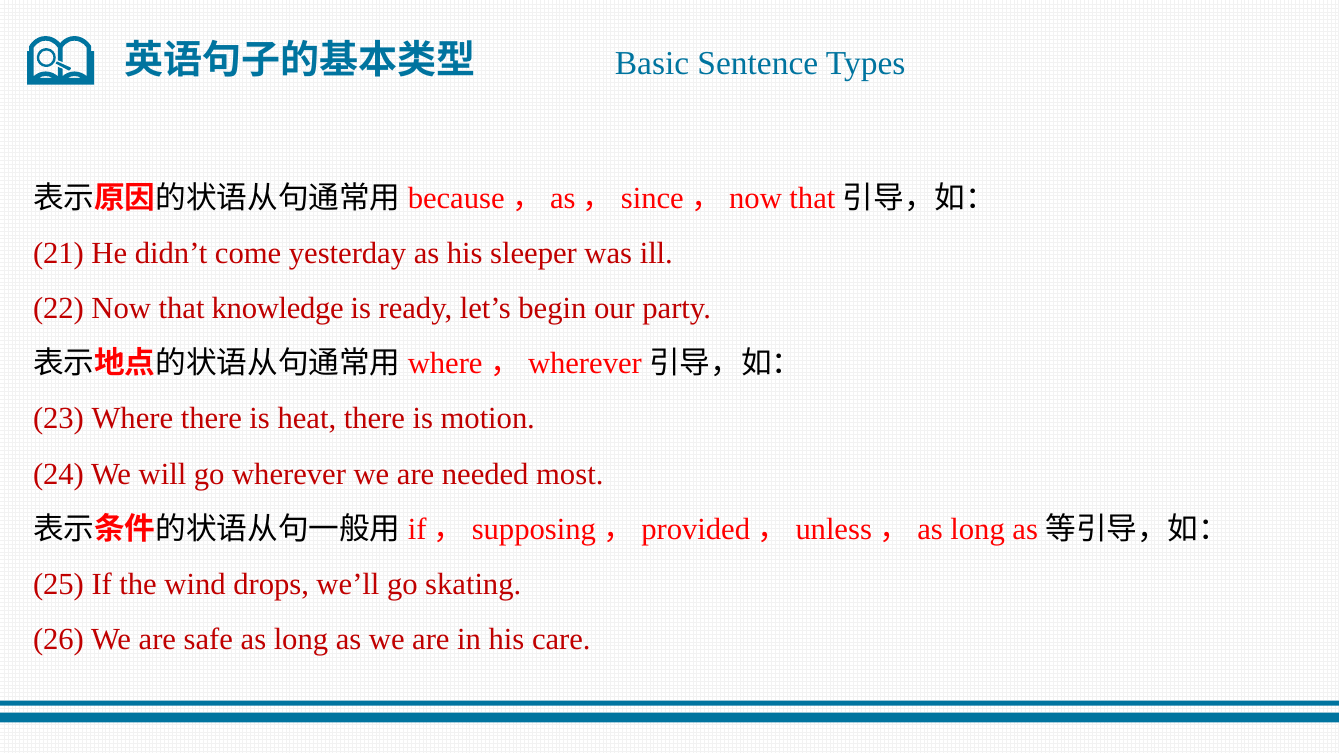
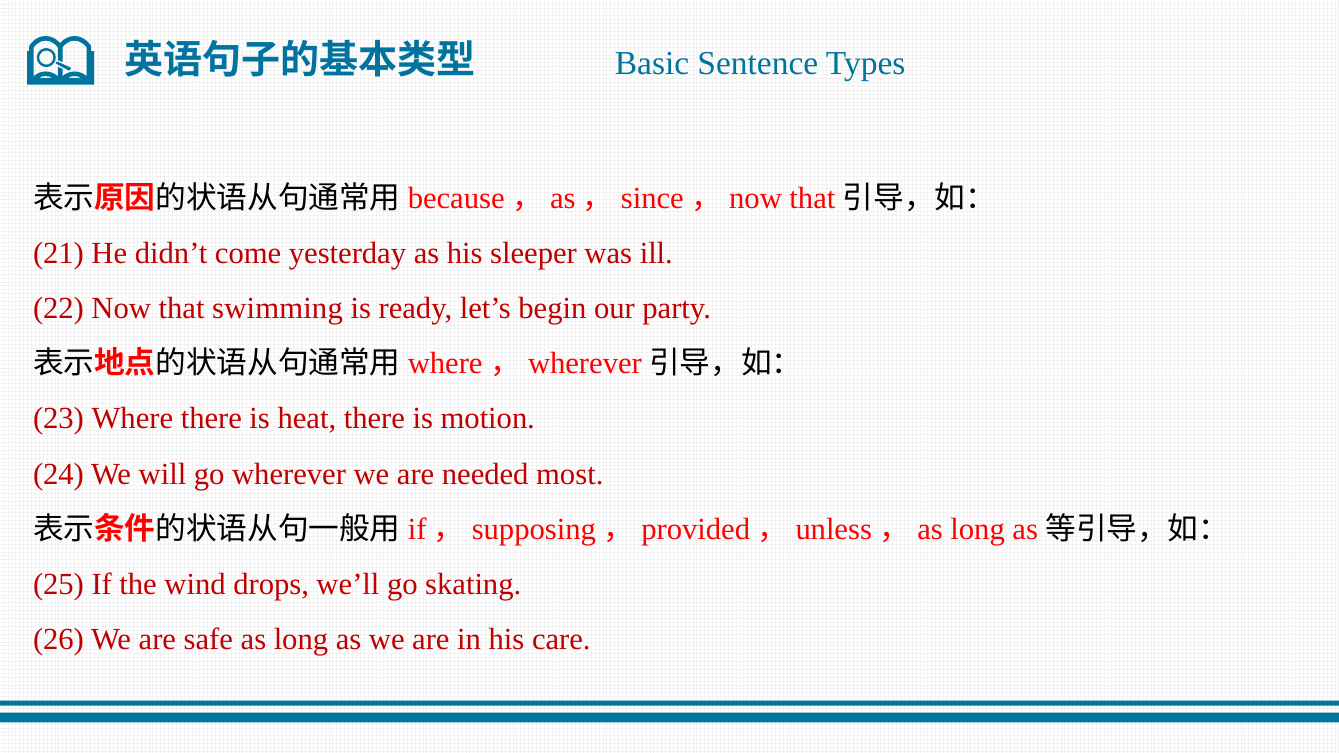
knowledge: knowledge -> swimming
